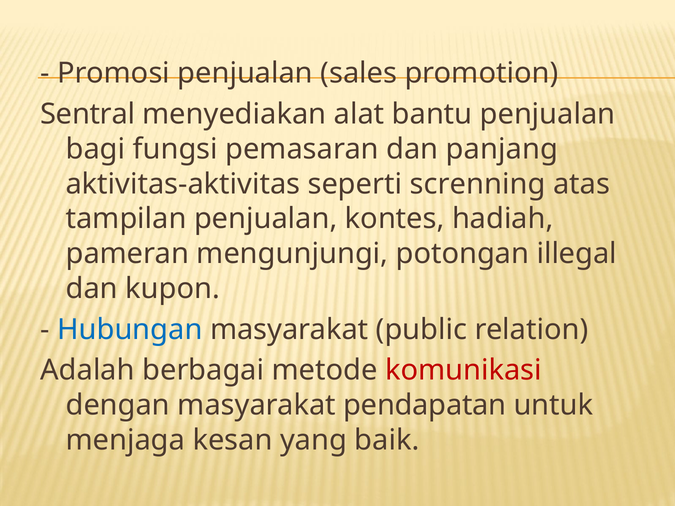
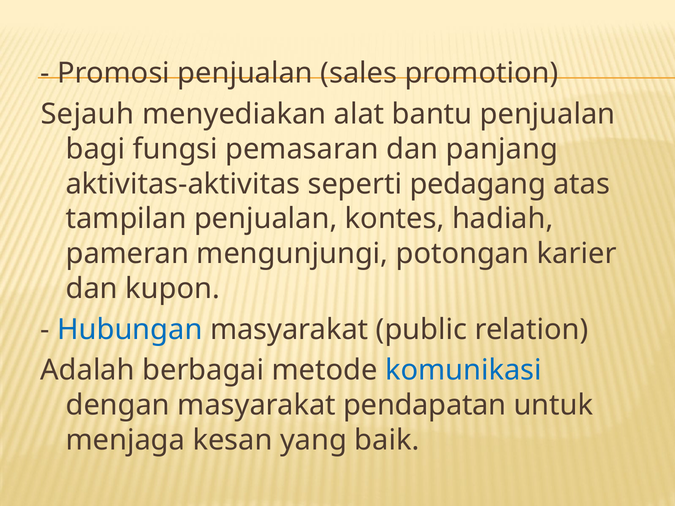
Sentral: Sentral -> Sejauh
screnning: screnning -> pedagang
illegal: illegal -> karier
komunikasi colour: red -> blue
